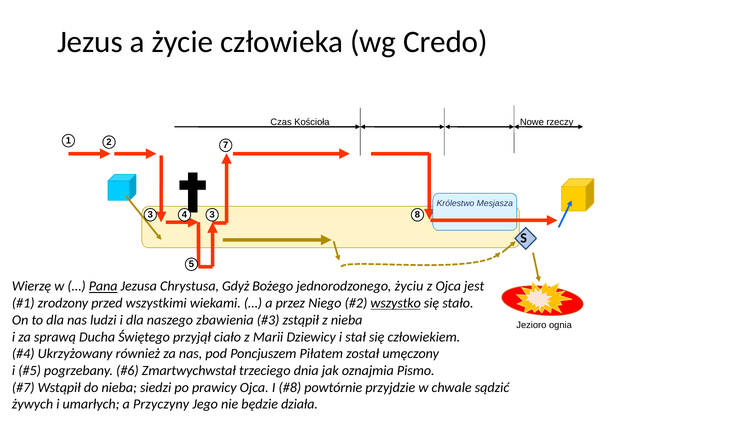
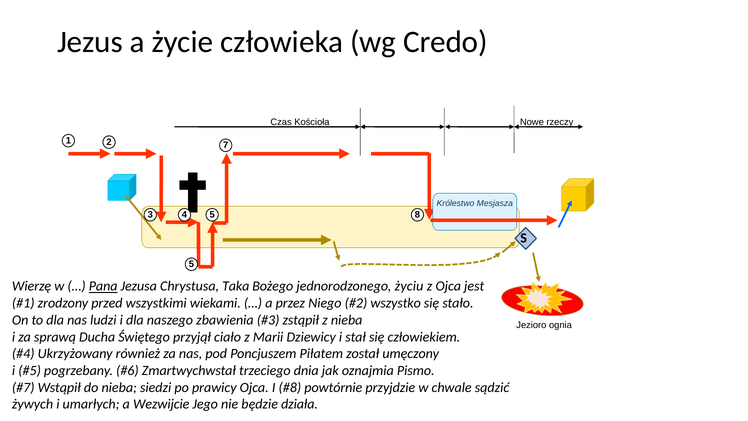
3 3: 3 -> 5
Gdyż: Gdyż -> Taka
wszystko underline: present -> none
Przyczyny: Przyczyny -> Wezwijcie
